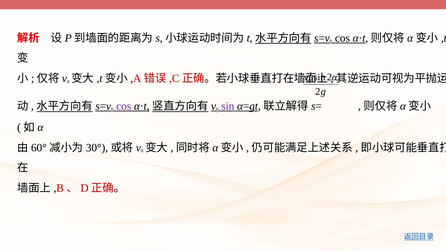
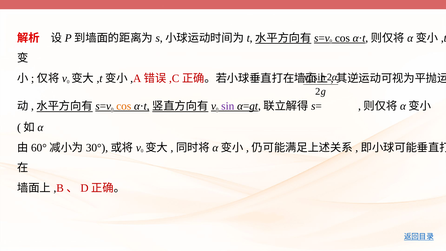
cos at (124, 106) colour: purple -> orange
